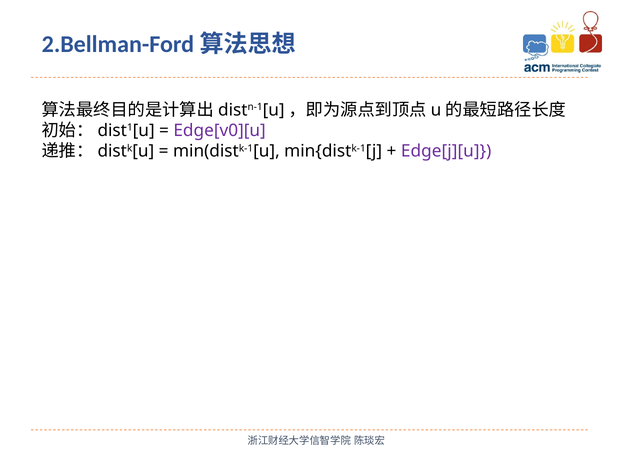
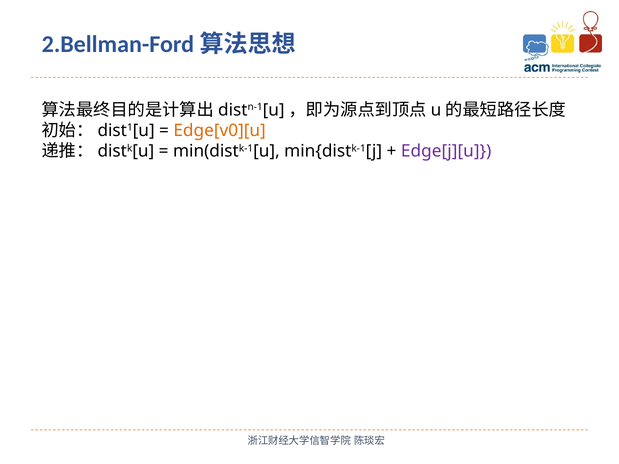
Edge[v0][u colour: purple -> orange
